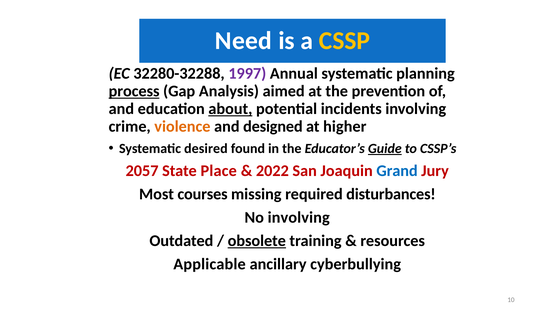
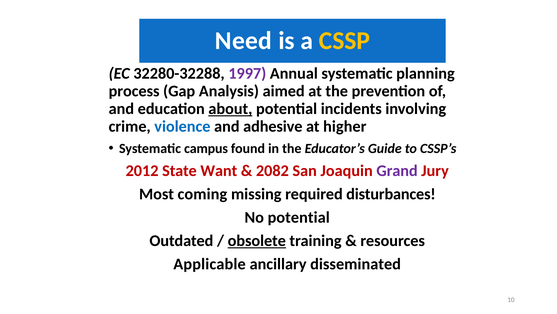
process underline: present -> none
violence colour: orange -> blue
designed: designed -> adhesive
desired: desired -> campus
Guide underline: present -> none
2057: 2057 -> 2012
Place: Place -> Want
2022: 2022 -> 2082
Grand colour: blue -> purple
courses: courses -> coming
No involving: involving -> potential
cyberbullying: cyberbullying -> disseminated
